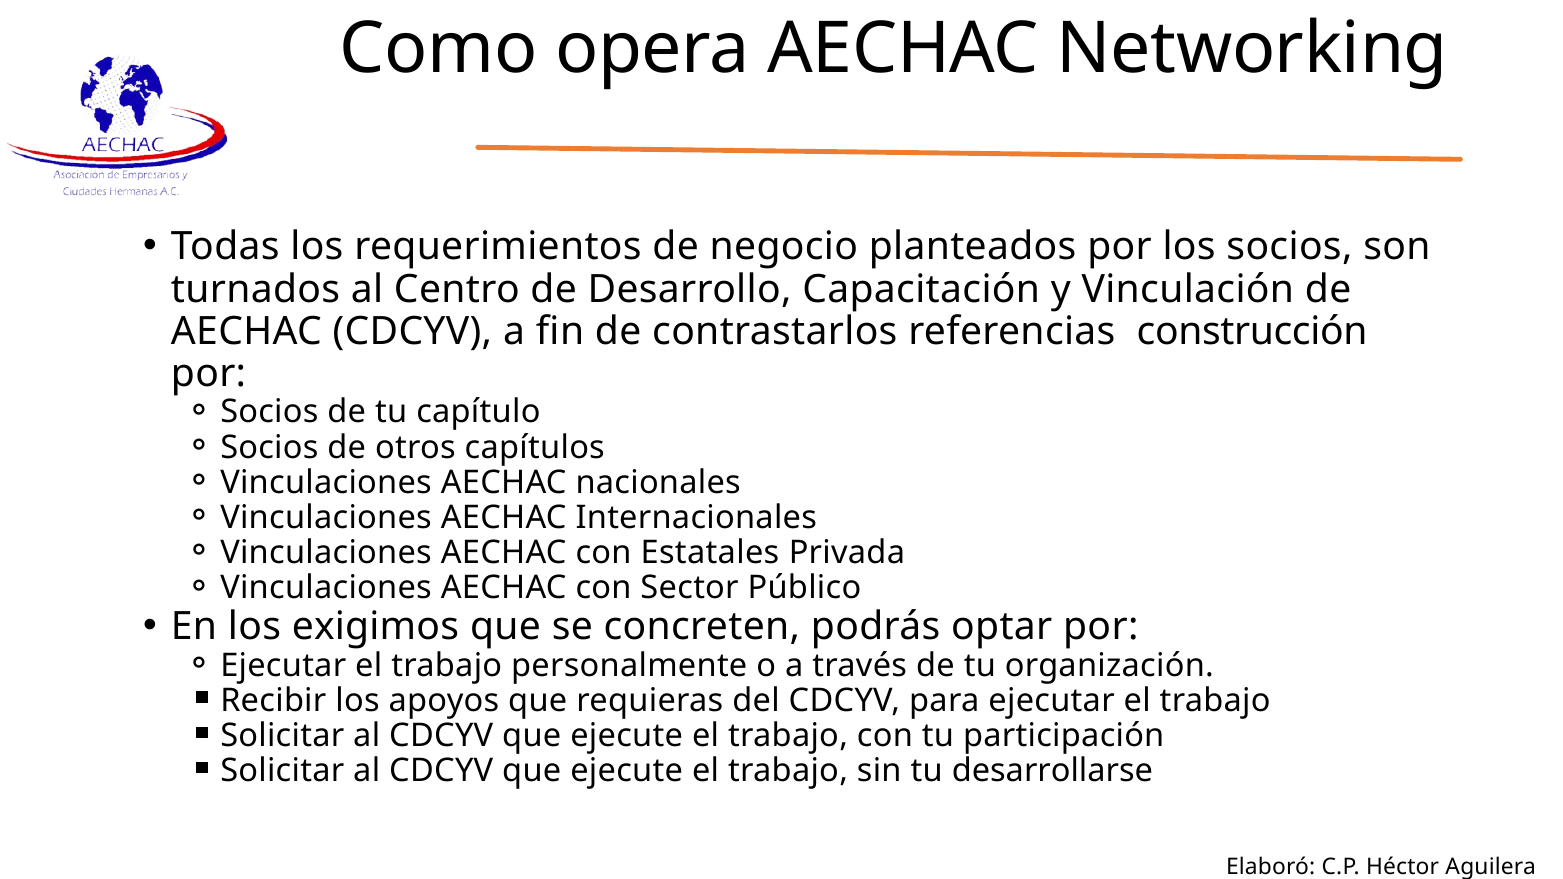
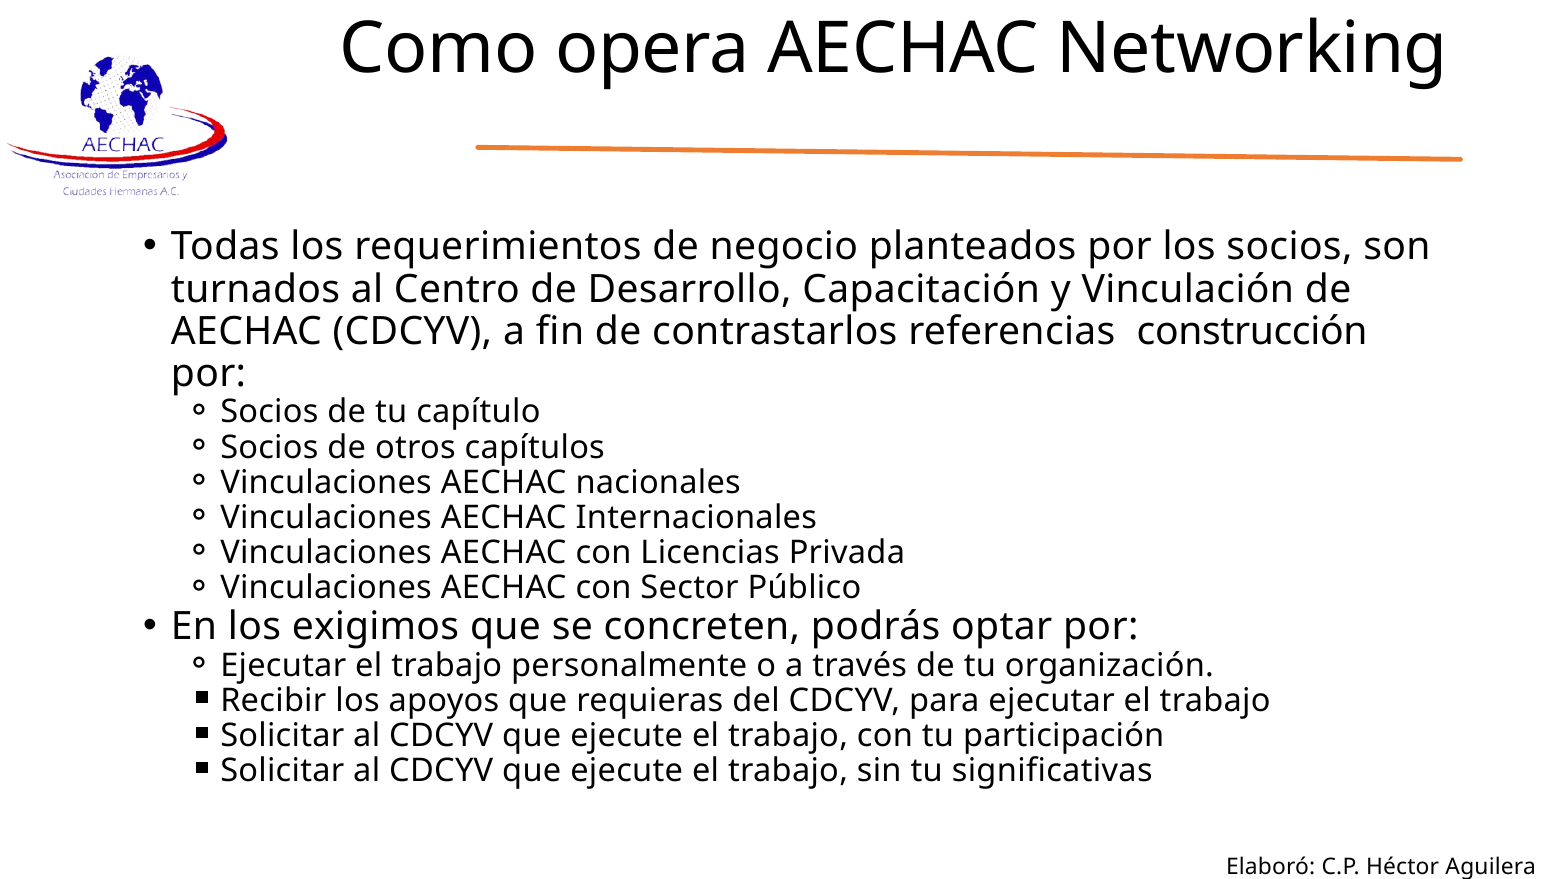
Estatales: Estatales -> Licencias
desarrollarse: desarrollarse -> significativas
